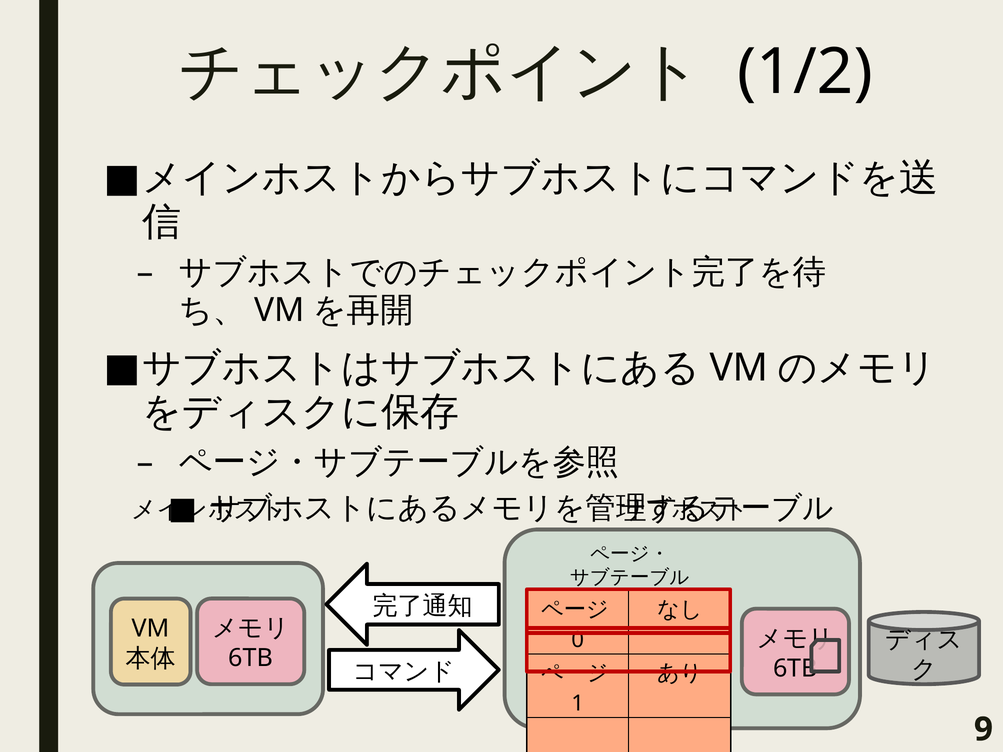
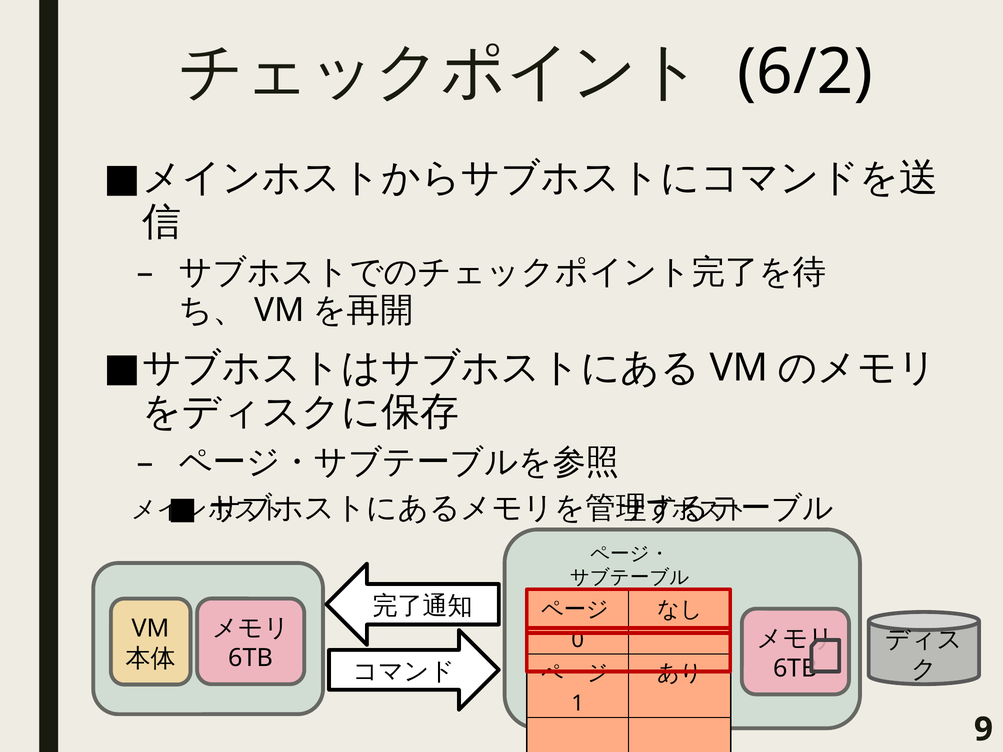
1/2: 1/2 -> 6/2
